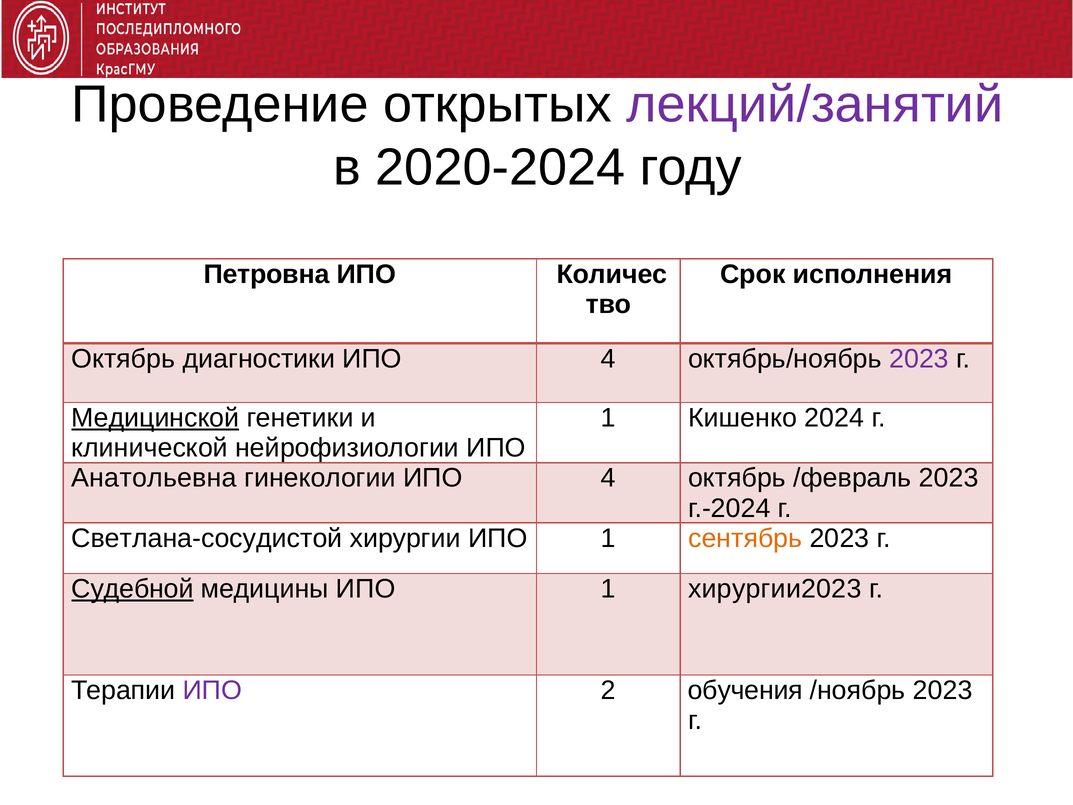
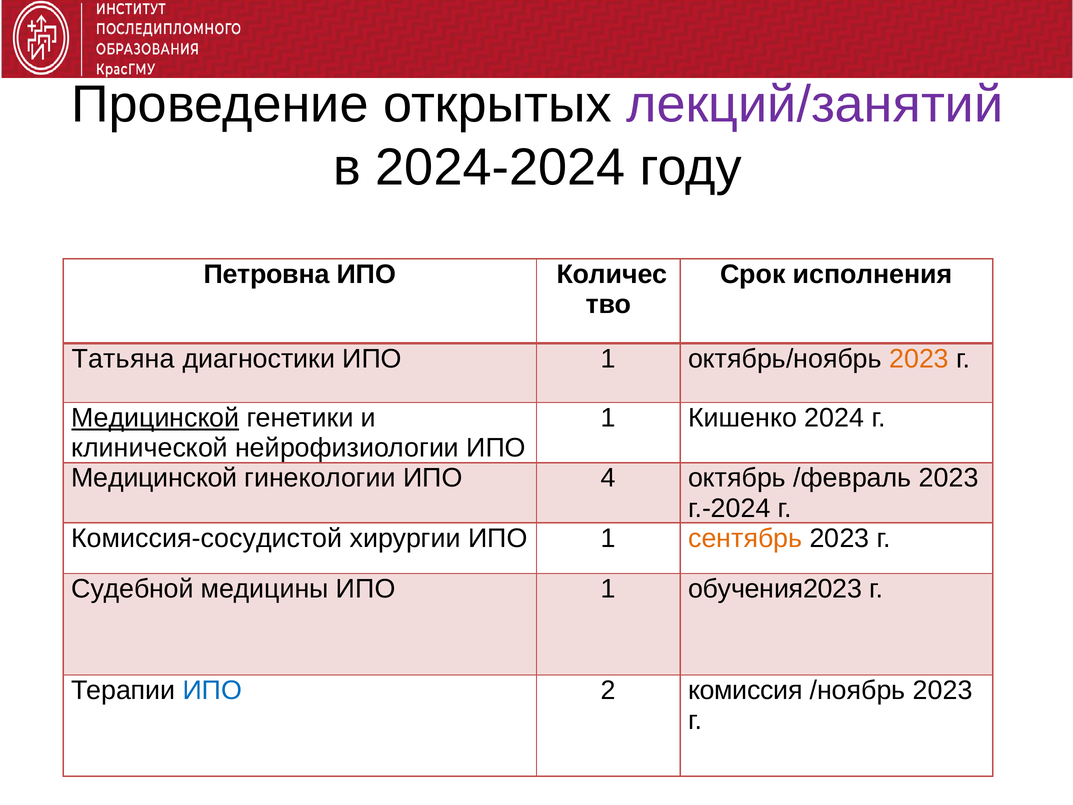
2020-2024: 2020-2024 -> 2024-2024
Октябрь at (123, 359): Октябрь -> Татьяна
диагностики ИПО 4: 4 -> 1
2023 at (919, 359) colour: purple -> orange
Анатольевна at (154, 478): Анатольевна -> Медицинской
Светлана-сосудистой: Светлана-сосудистой -> Комиссия-сосудистой
Судебной underline: present -> none
хирургии2023: хирургии2023 -> обучения2023
ИПО at (212, 690) colour: purple -> blue
обучения: обучения -> комиссия
